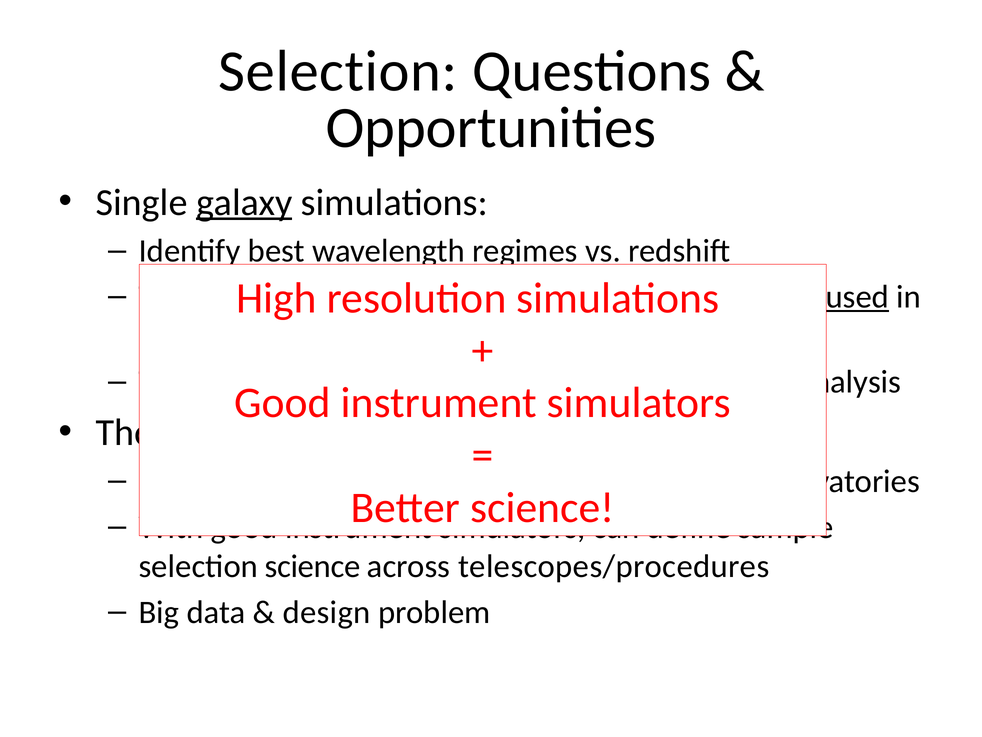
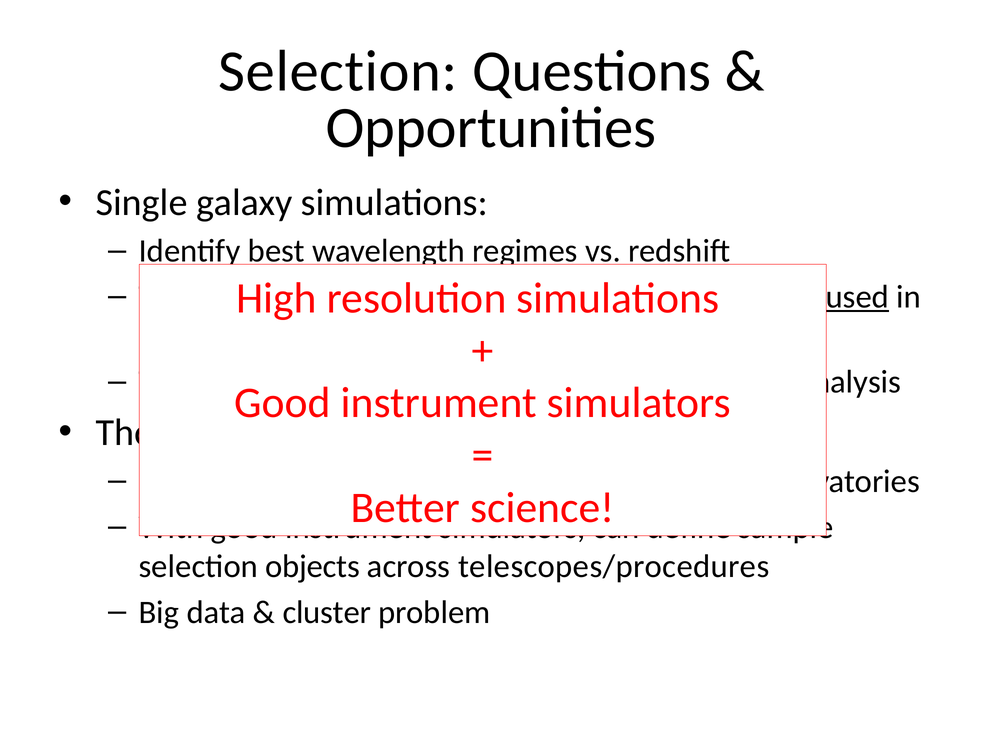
galaxy underline: present -> none
selection science: science -> objects
design: design -> cluster
